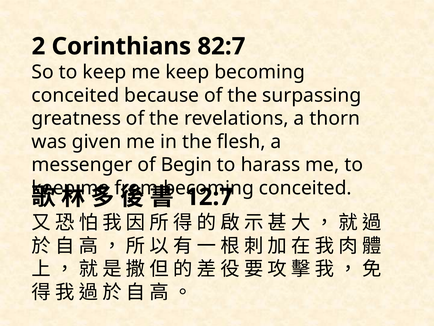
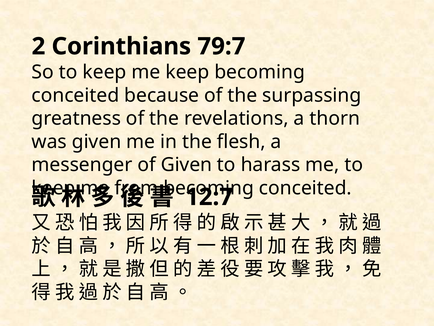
82:7: 82:7 -> 79:7
of Begin: Begin -> Given
